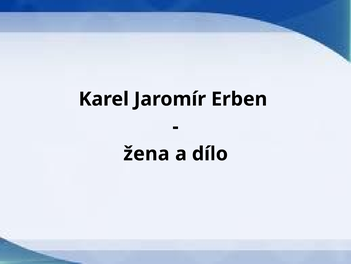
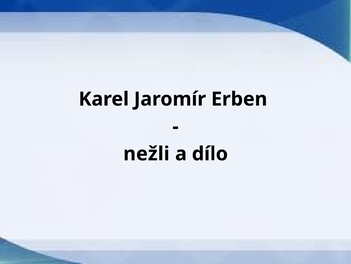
žena: žena -> nežli
